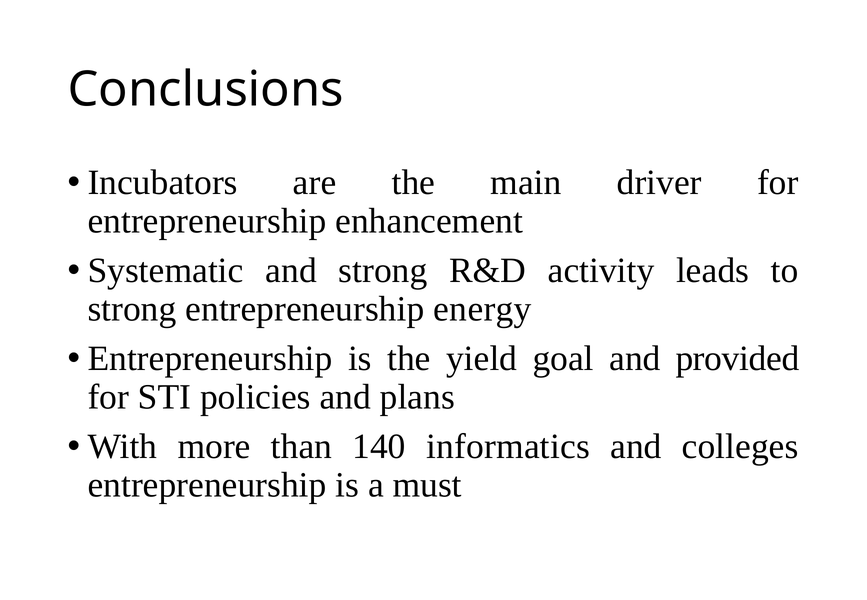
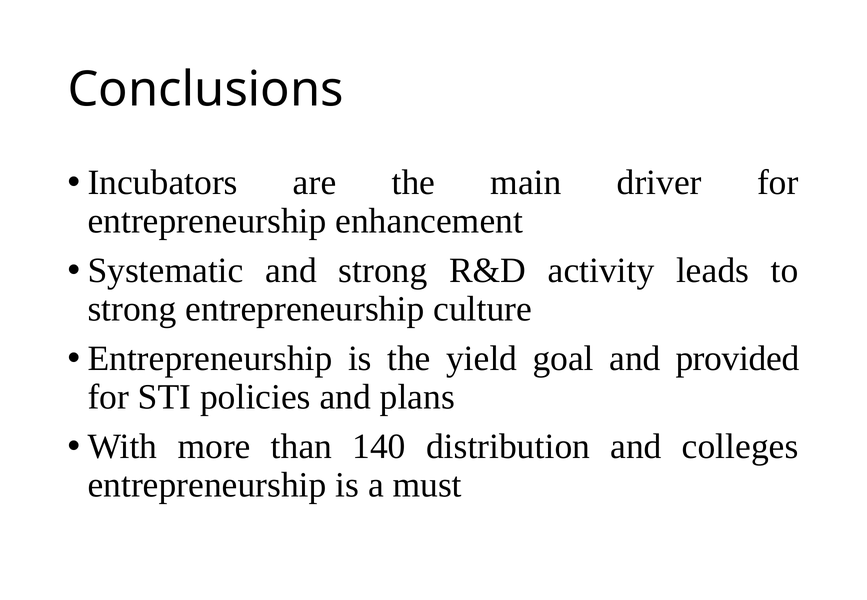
energy: energy -> culture
informatics: informatics -> distribution
